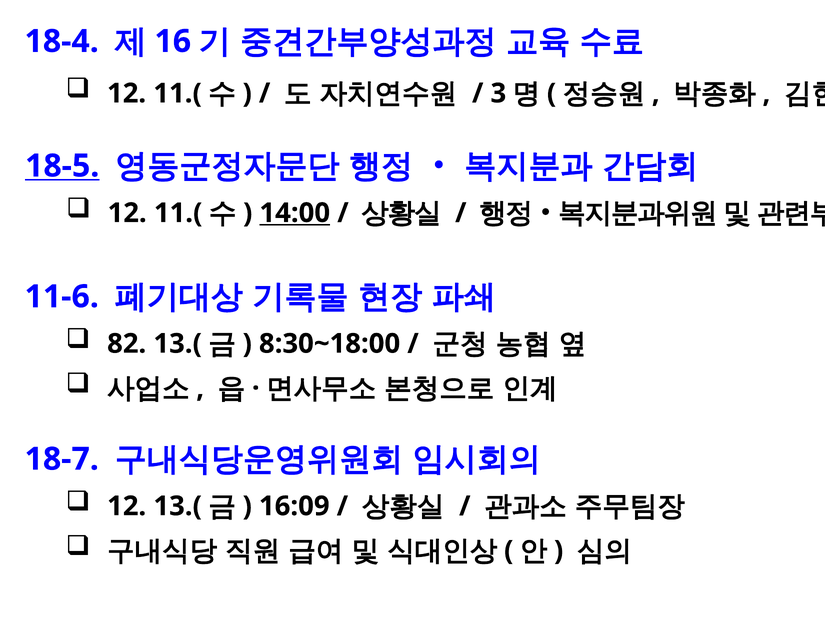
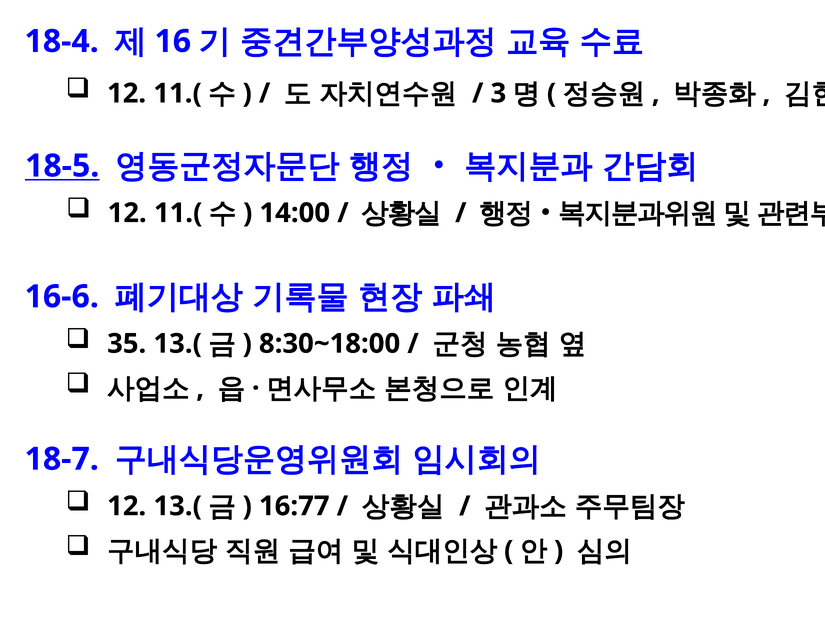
14:00 underline: present -> none
11-6: 11-6 -> 16-6
82: 82 -> 35
16:09: 16:09 -> 16:77
